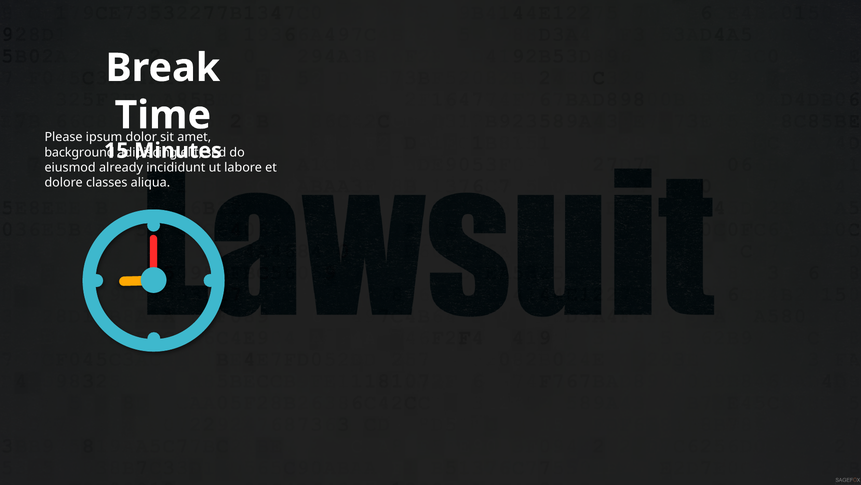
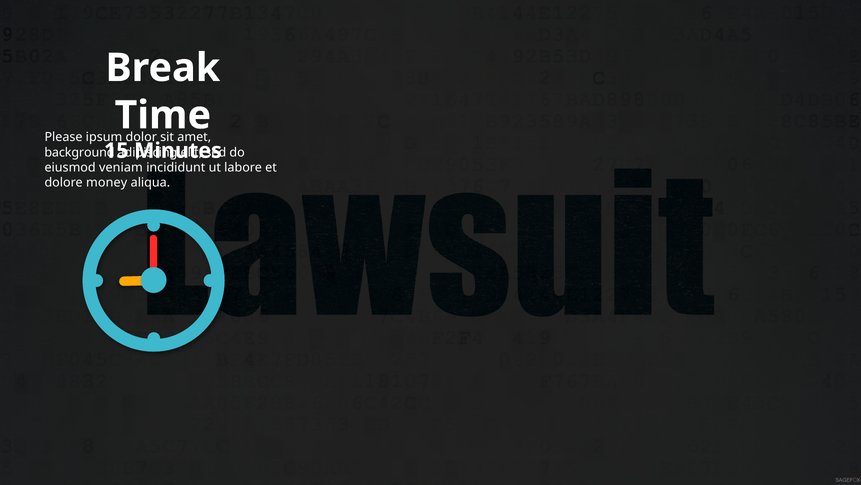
already: already -> veniam
classes: classes -> money
